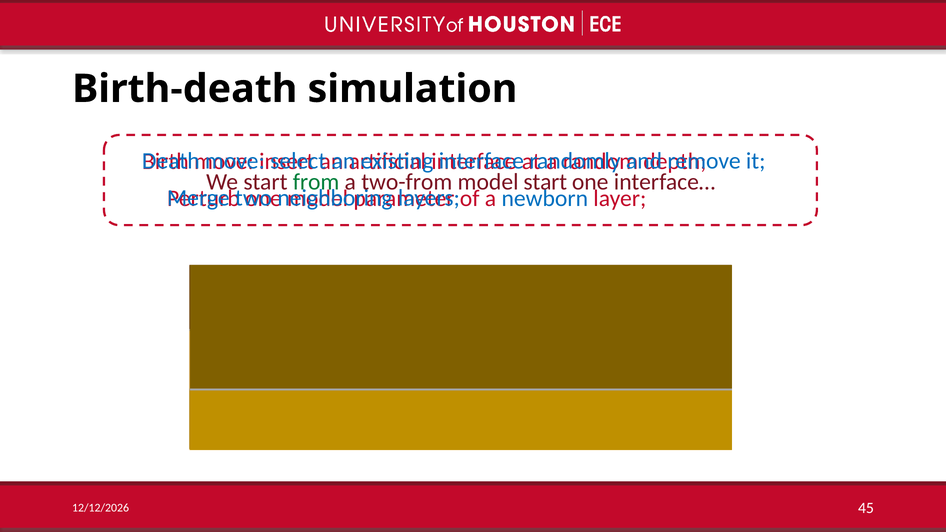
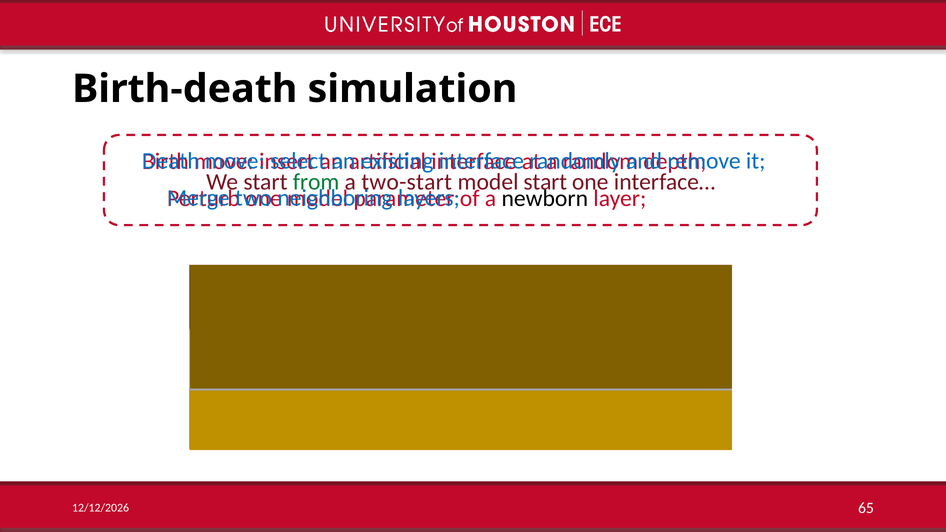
two-from: two-from -> two-start
newborn colour: blue -> black
45: 45 -> 65
